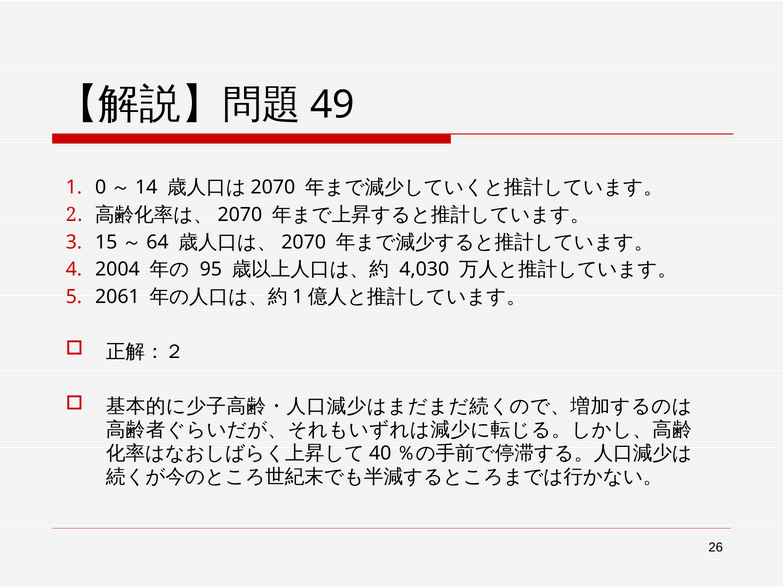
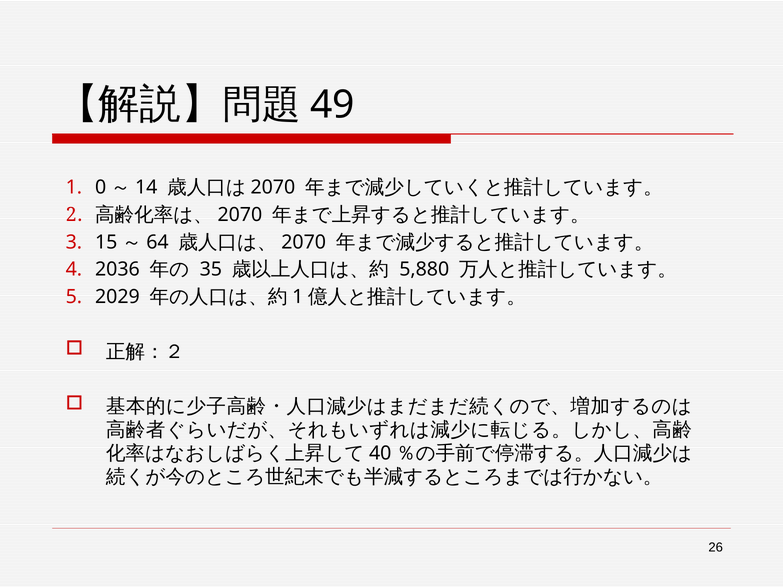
2004: 2004 -> 2036
95: 95 -> 35
4,030: 4,030 -> 5,880
2061: 2061 -> 2029
